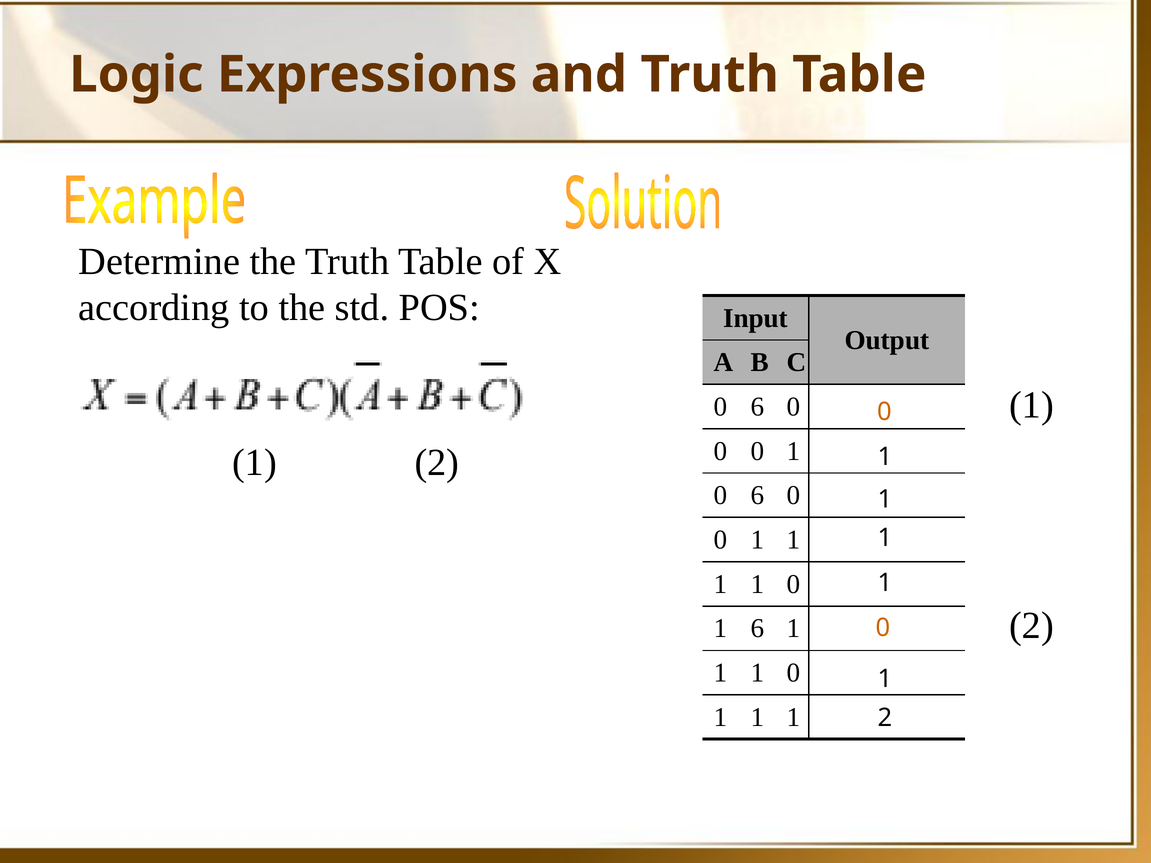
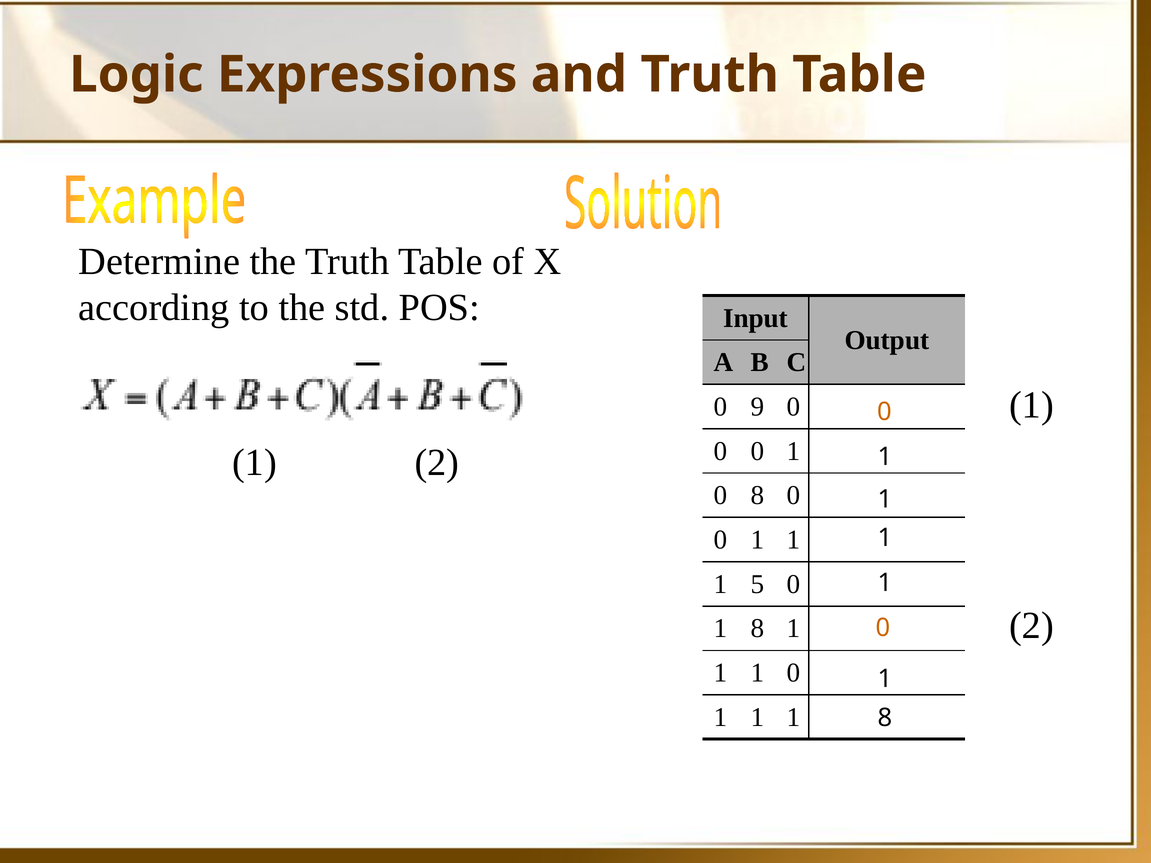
6 at (758, 407): 6 -> 9
6 at (758, 496): 6 -> 8
1 at (758, 584): 1 -> 5
6 at (758, 629): 6 -> 8
1 1 2: 2 -> 8
